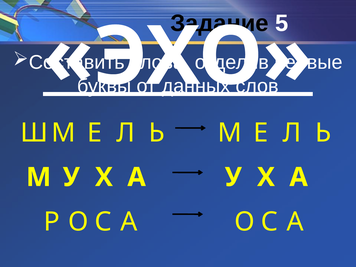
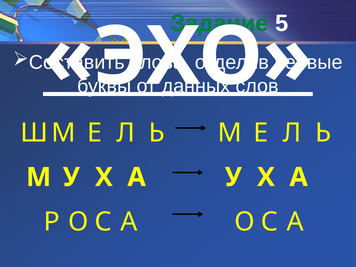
Задание colour: black -> green
